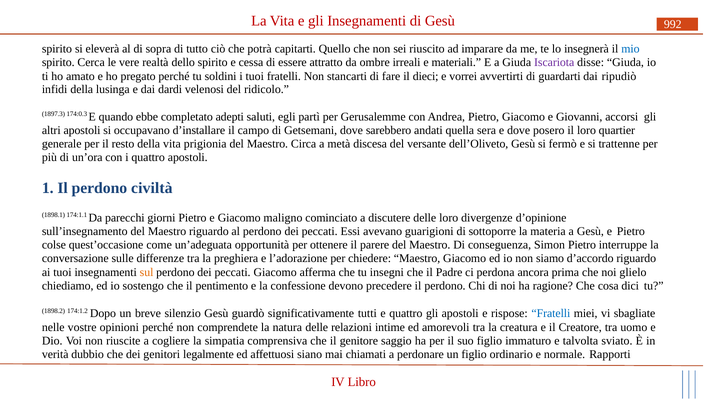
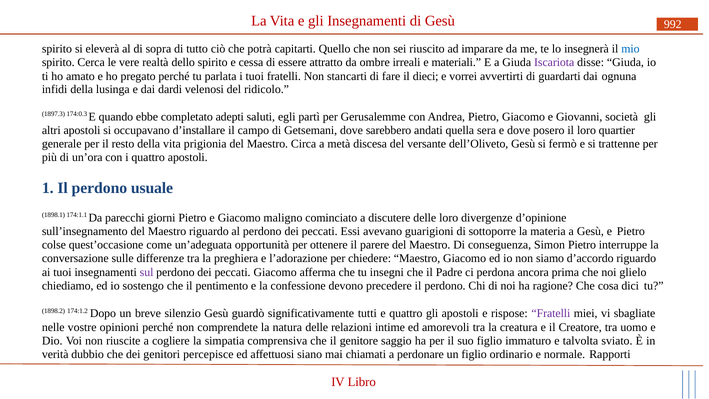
soldini: soldini -> parlata
ripudiò: ripudiò -> ognuna
accorsi: accorsi -> società
civiltà: civiltà -> usuale
sul colour: orange -> purple
Fratelli at (551, 314) colour: blue -> purple
legalmente: legalmente -> percepisce
